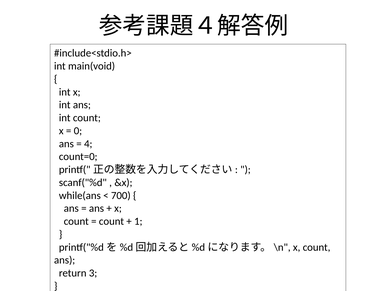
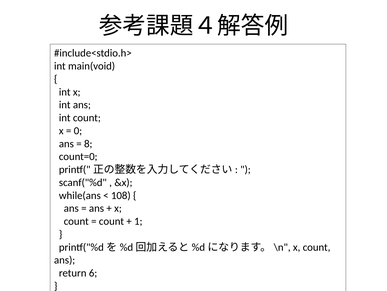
4: 4 -> 8
700: 700 -> 108
3: 3 -> 6
